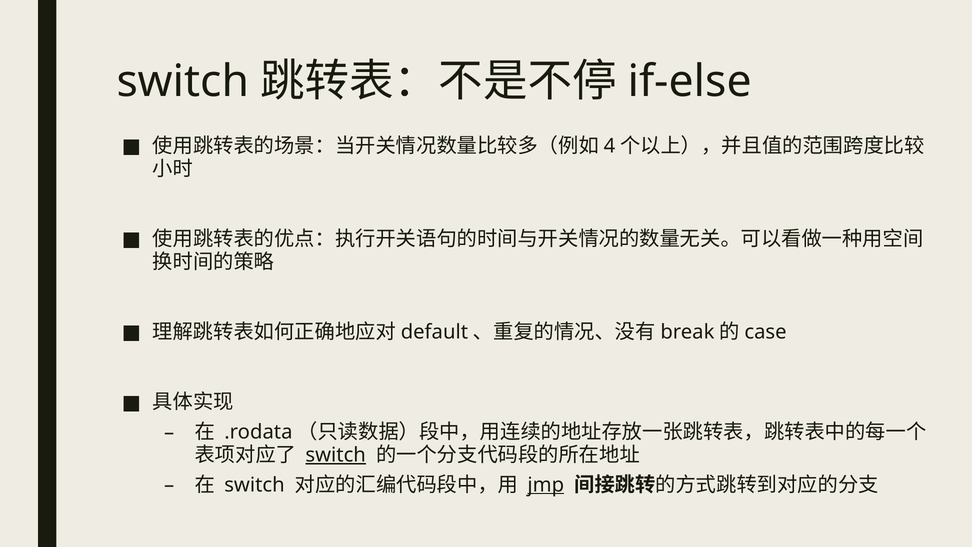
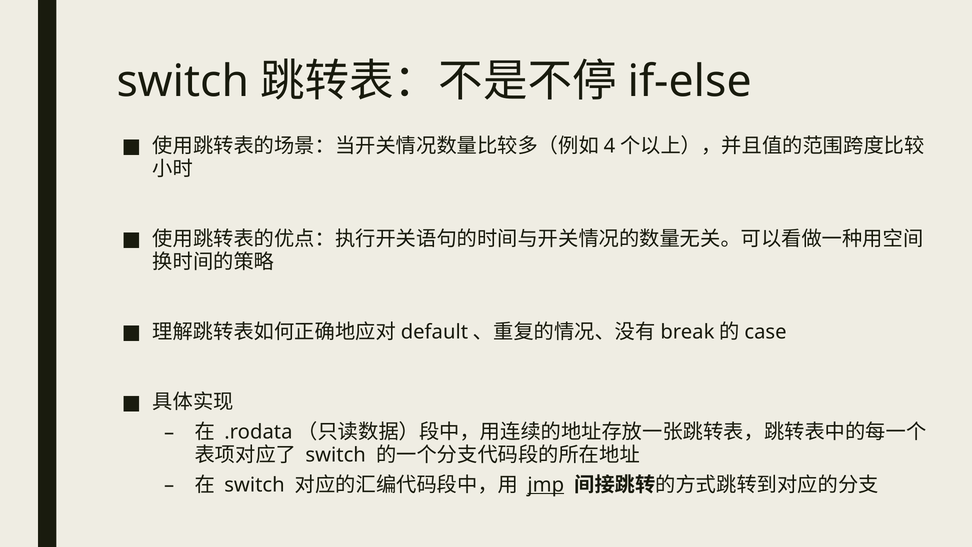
switch at (336, 455) underline: present -> none
